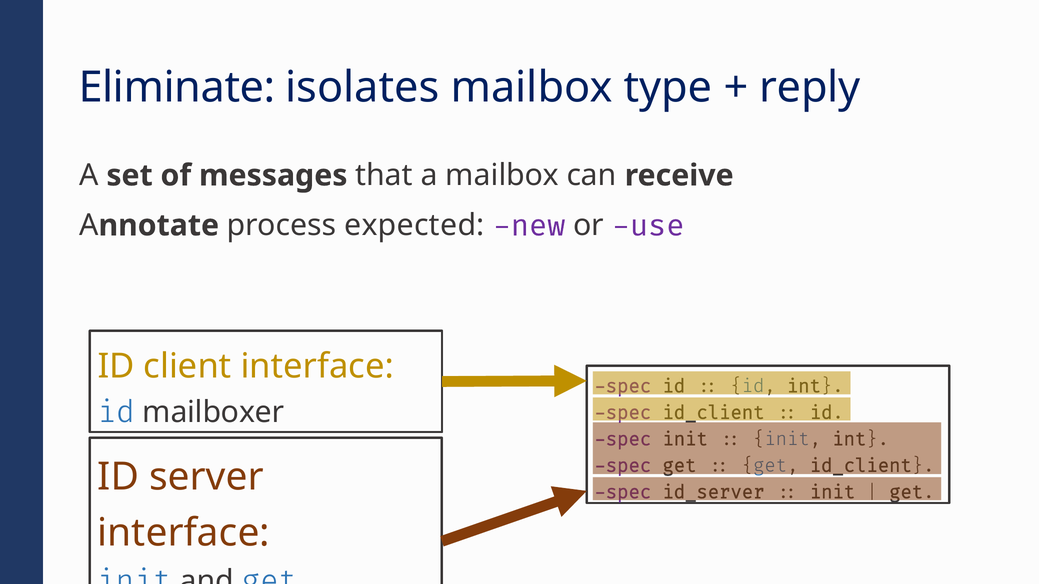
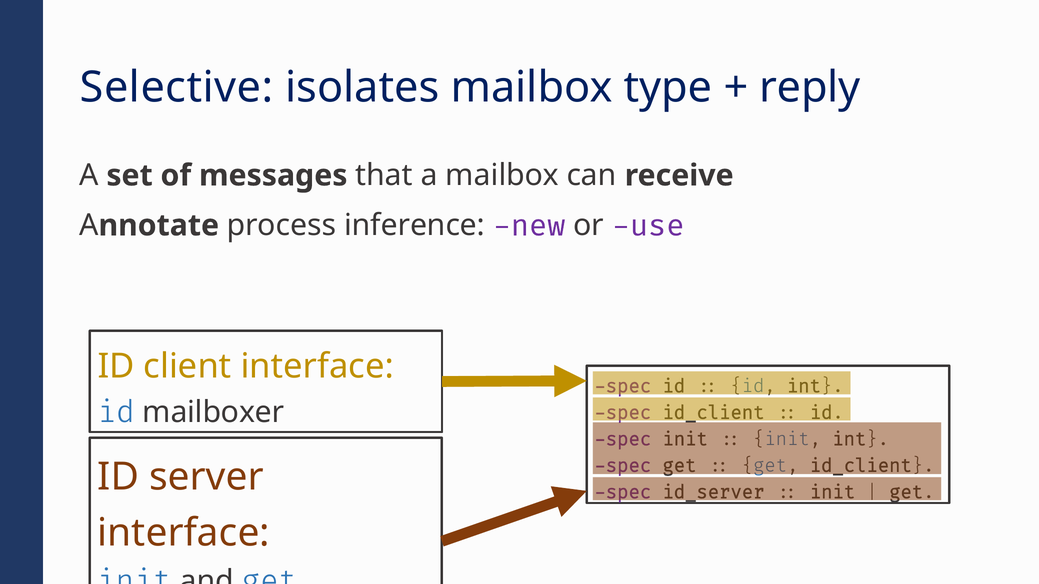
Eliminate: Eliminate -> Selective
expected: expected -> inference
